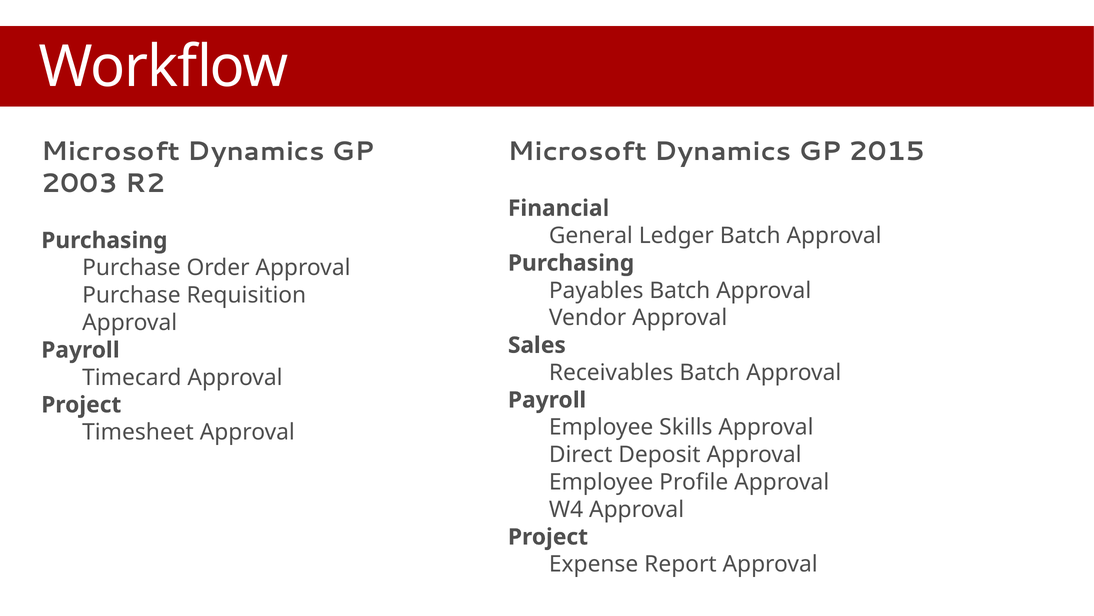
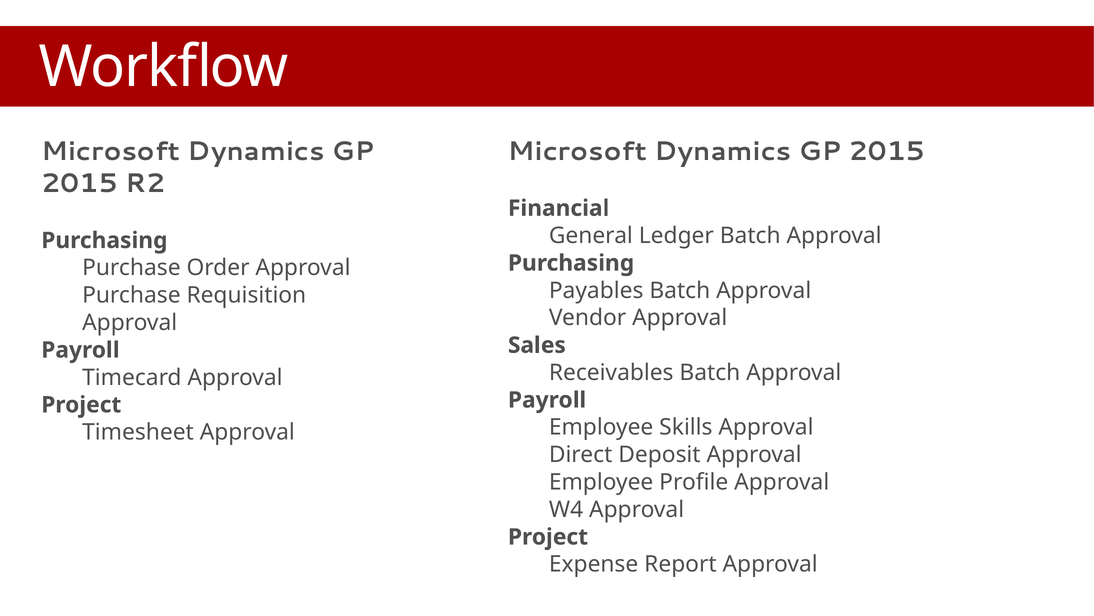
2003 at (80, 183): 2003 -> 2015
